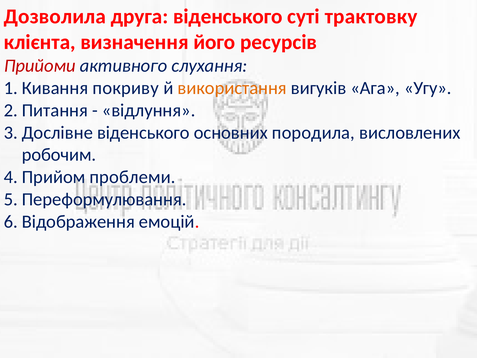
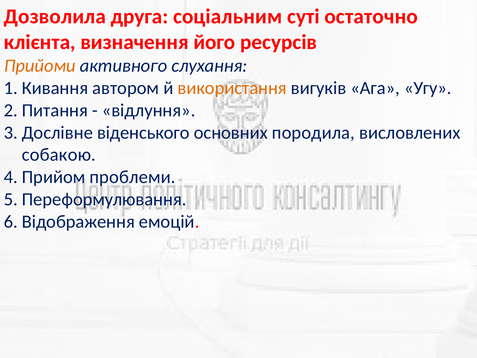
друга віденського: віденського -> соціальним
трактовку: трактовку -> остаточно
Прийоми colour: red -> orange
покриву: покриву -> автором
робочим: робочим -> собакою
